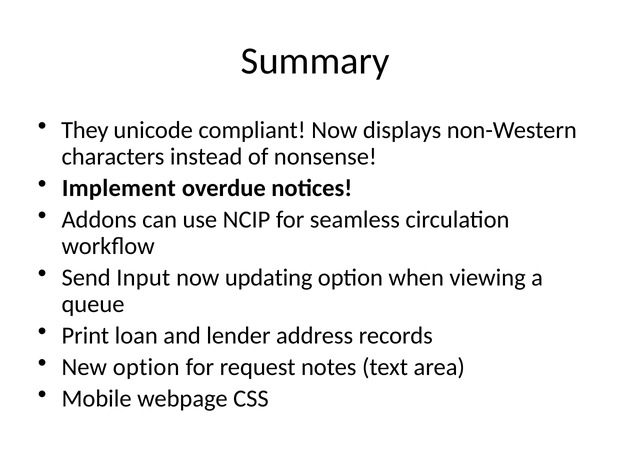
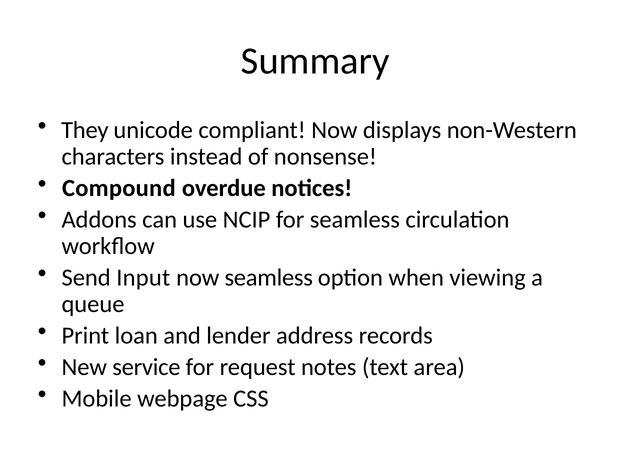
Implement: Implement -> Compound
now updating: updating -> seamless
New option: option -> service
